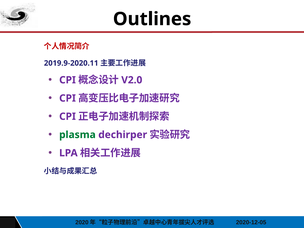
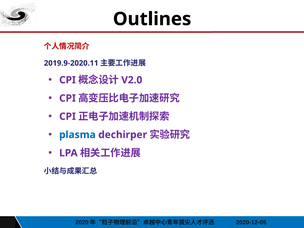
plasma colour: green -> blue
